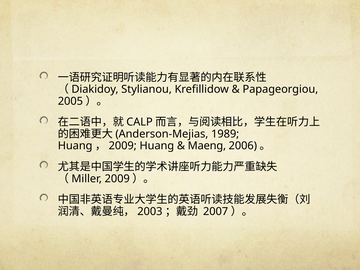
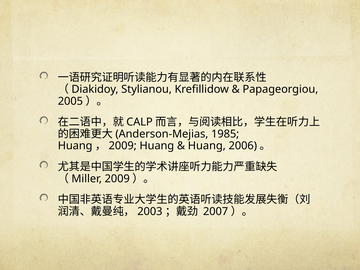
1989: 1989 -> 1985
Maeng at (207, 146): Maeng -> Huang
